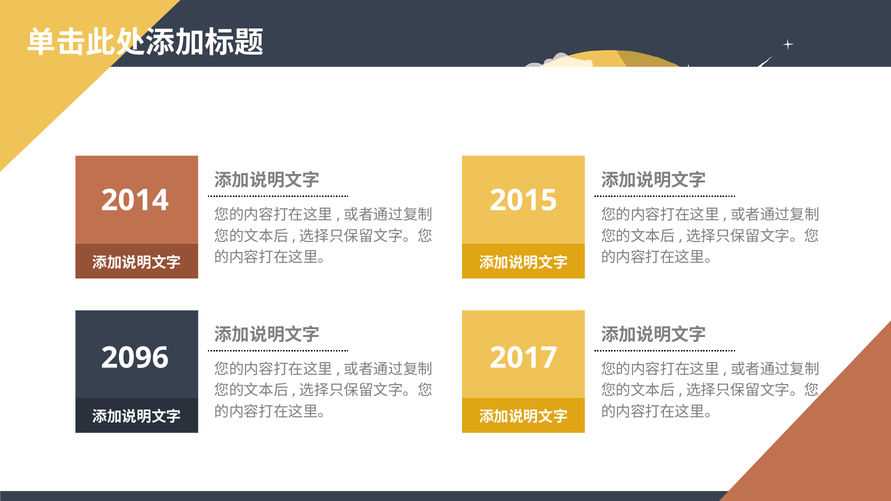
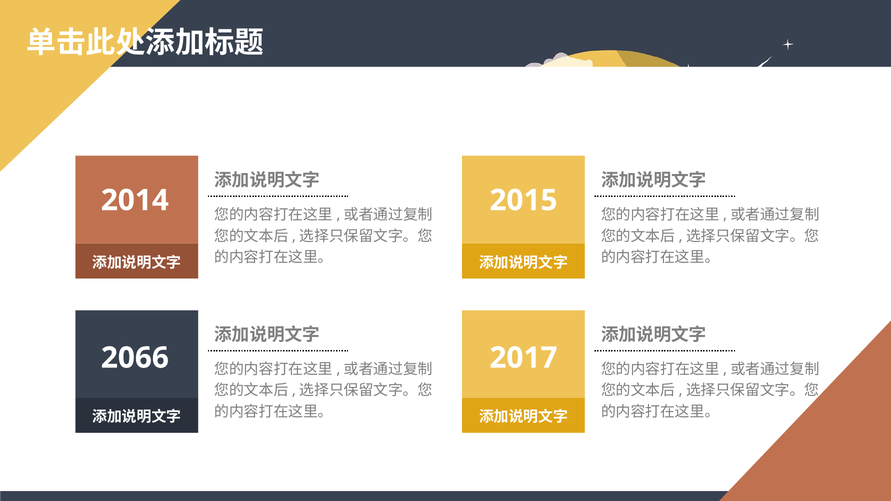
2096: 2096 -> 2066
